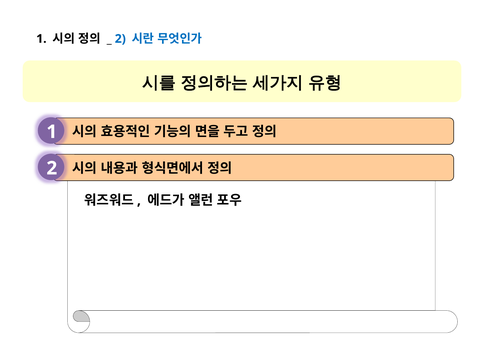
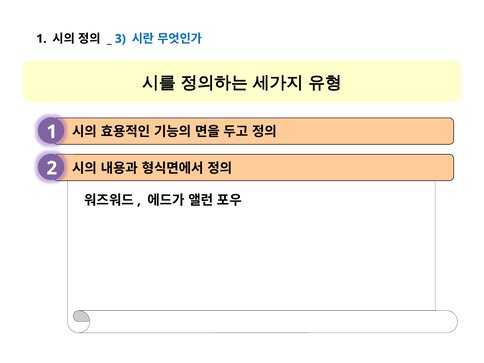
2 at (120, 39): 2 -> 3
